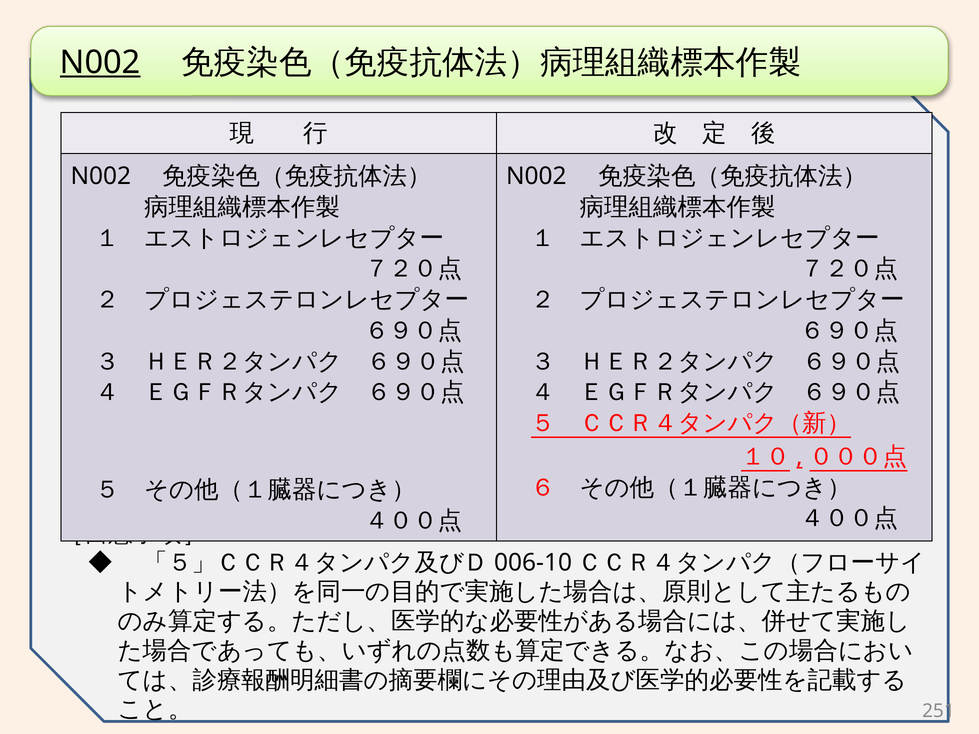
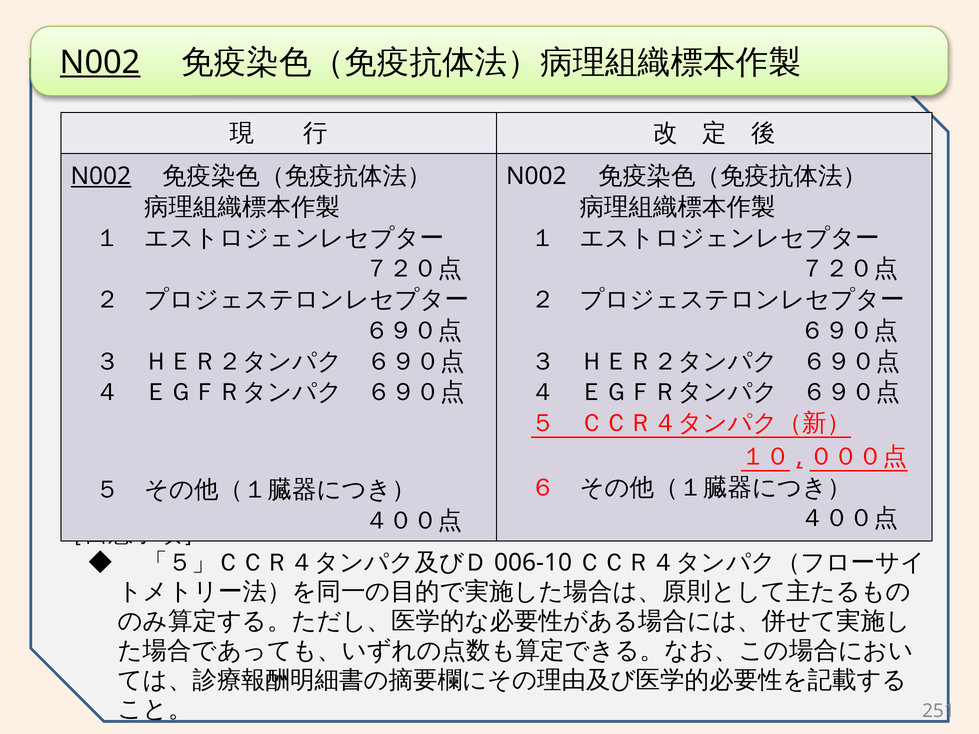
N002 at (101, 176) underline: none -> present
